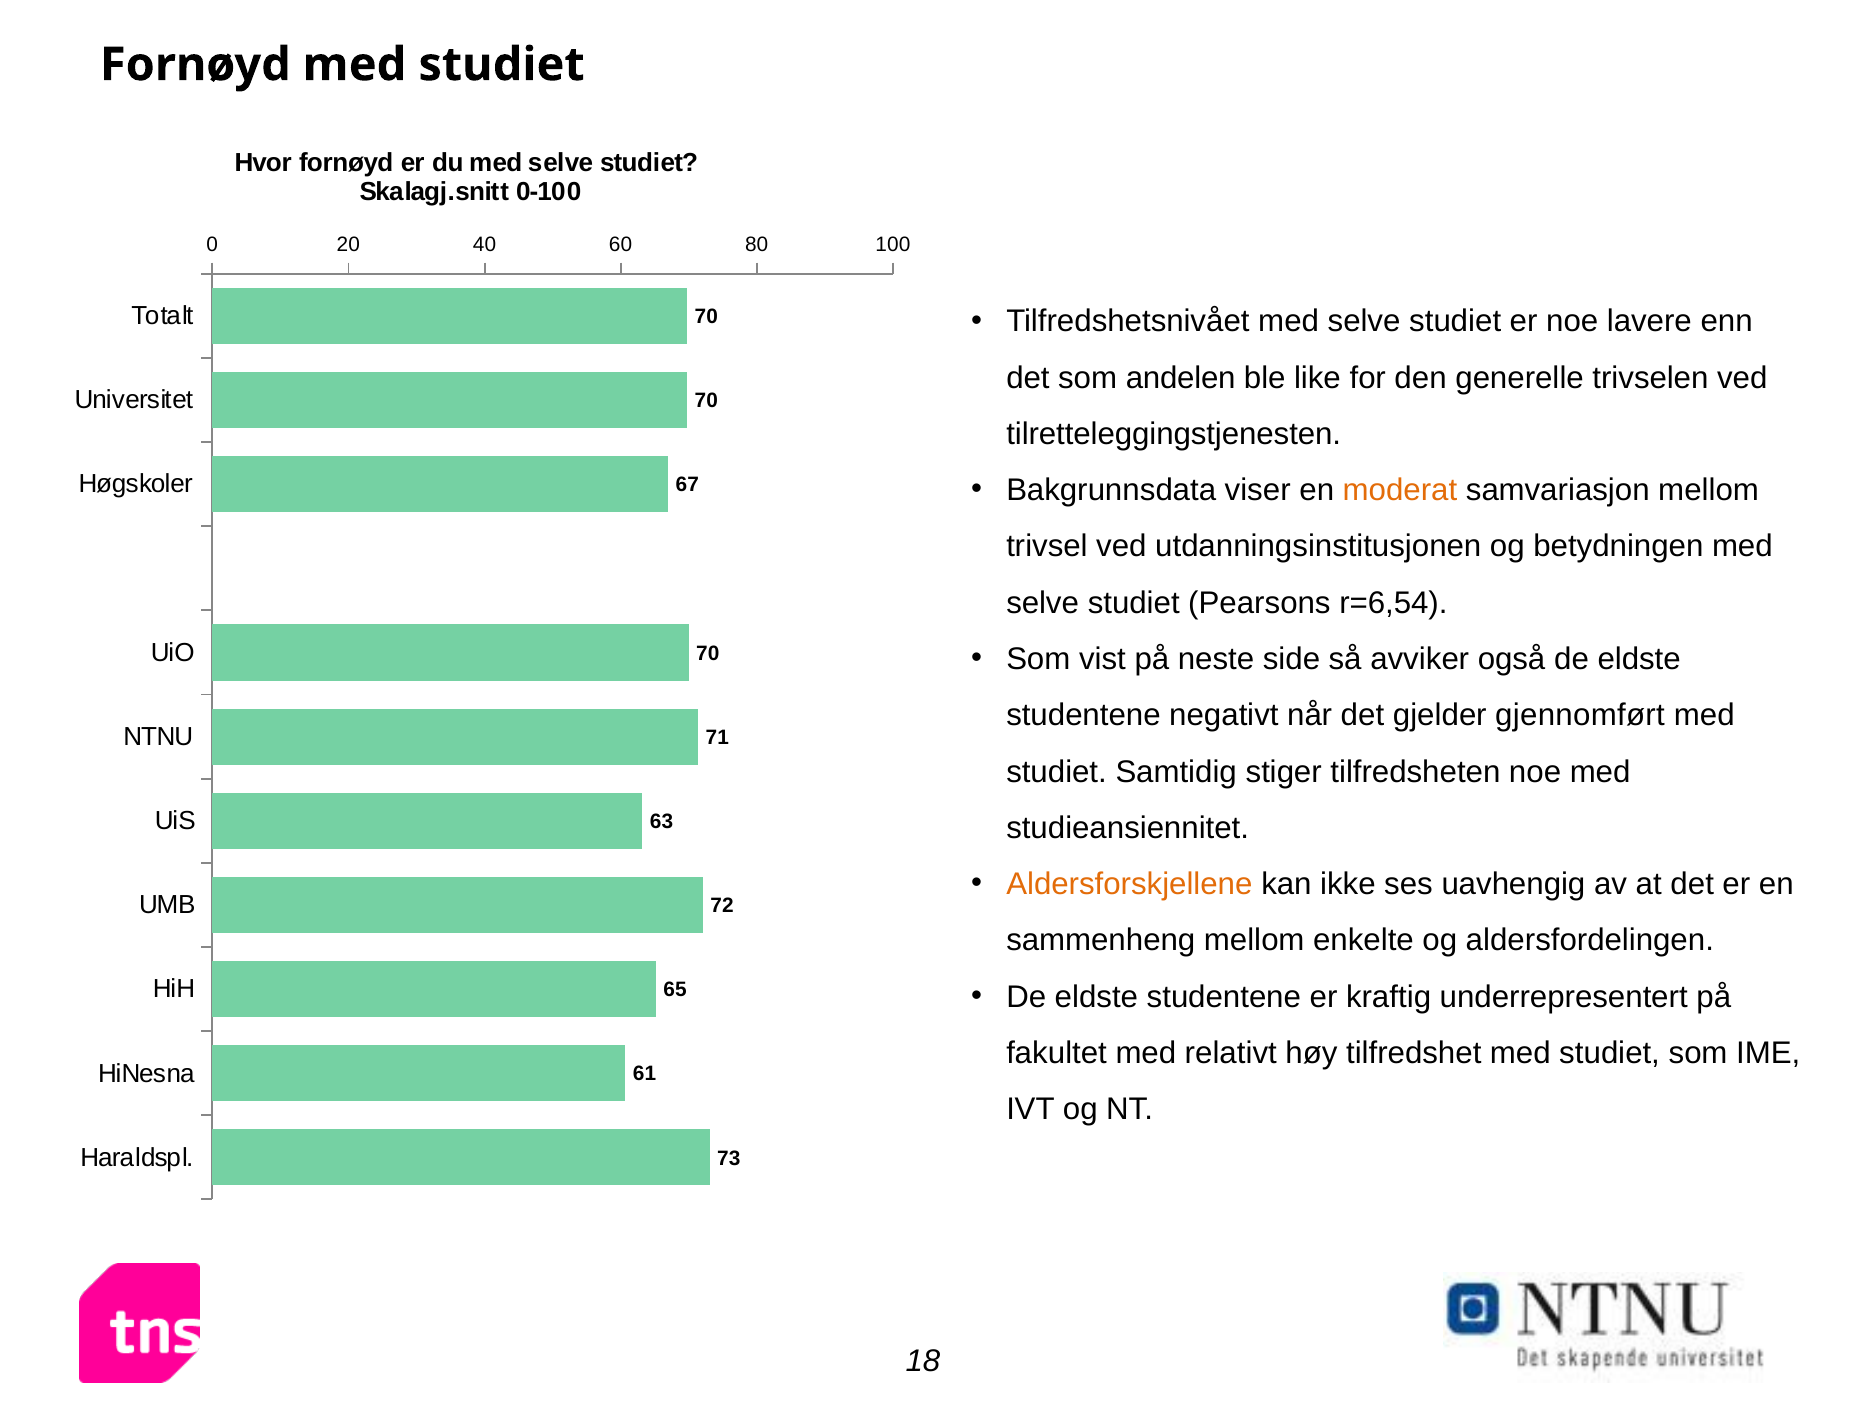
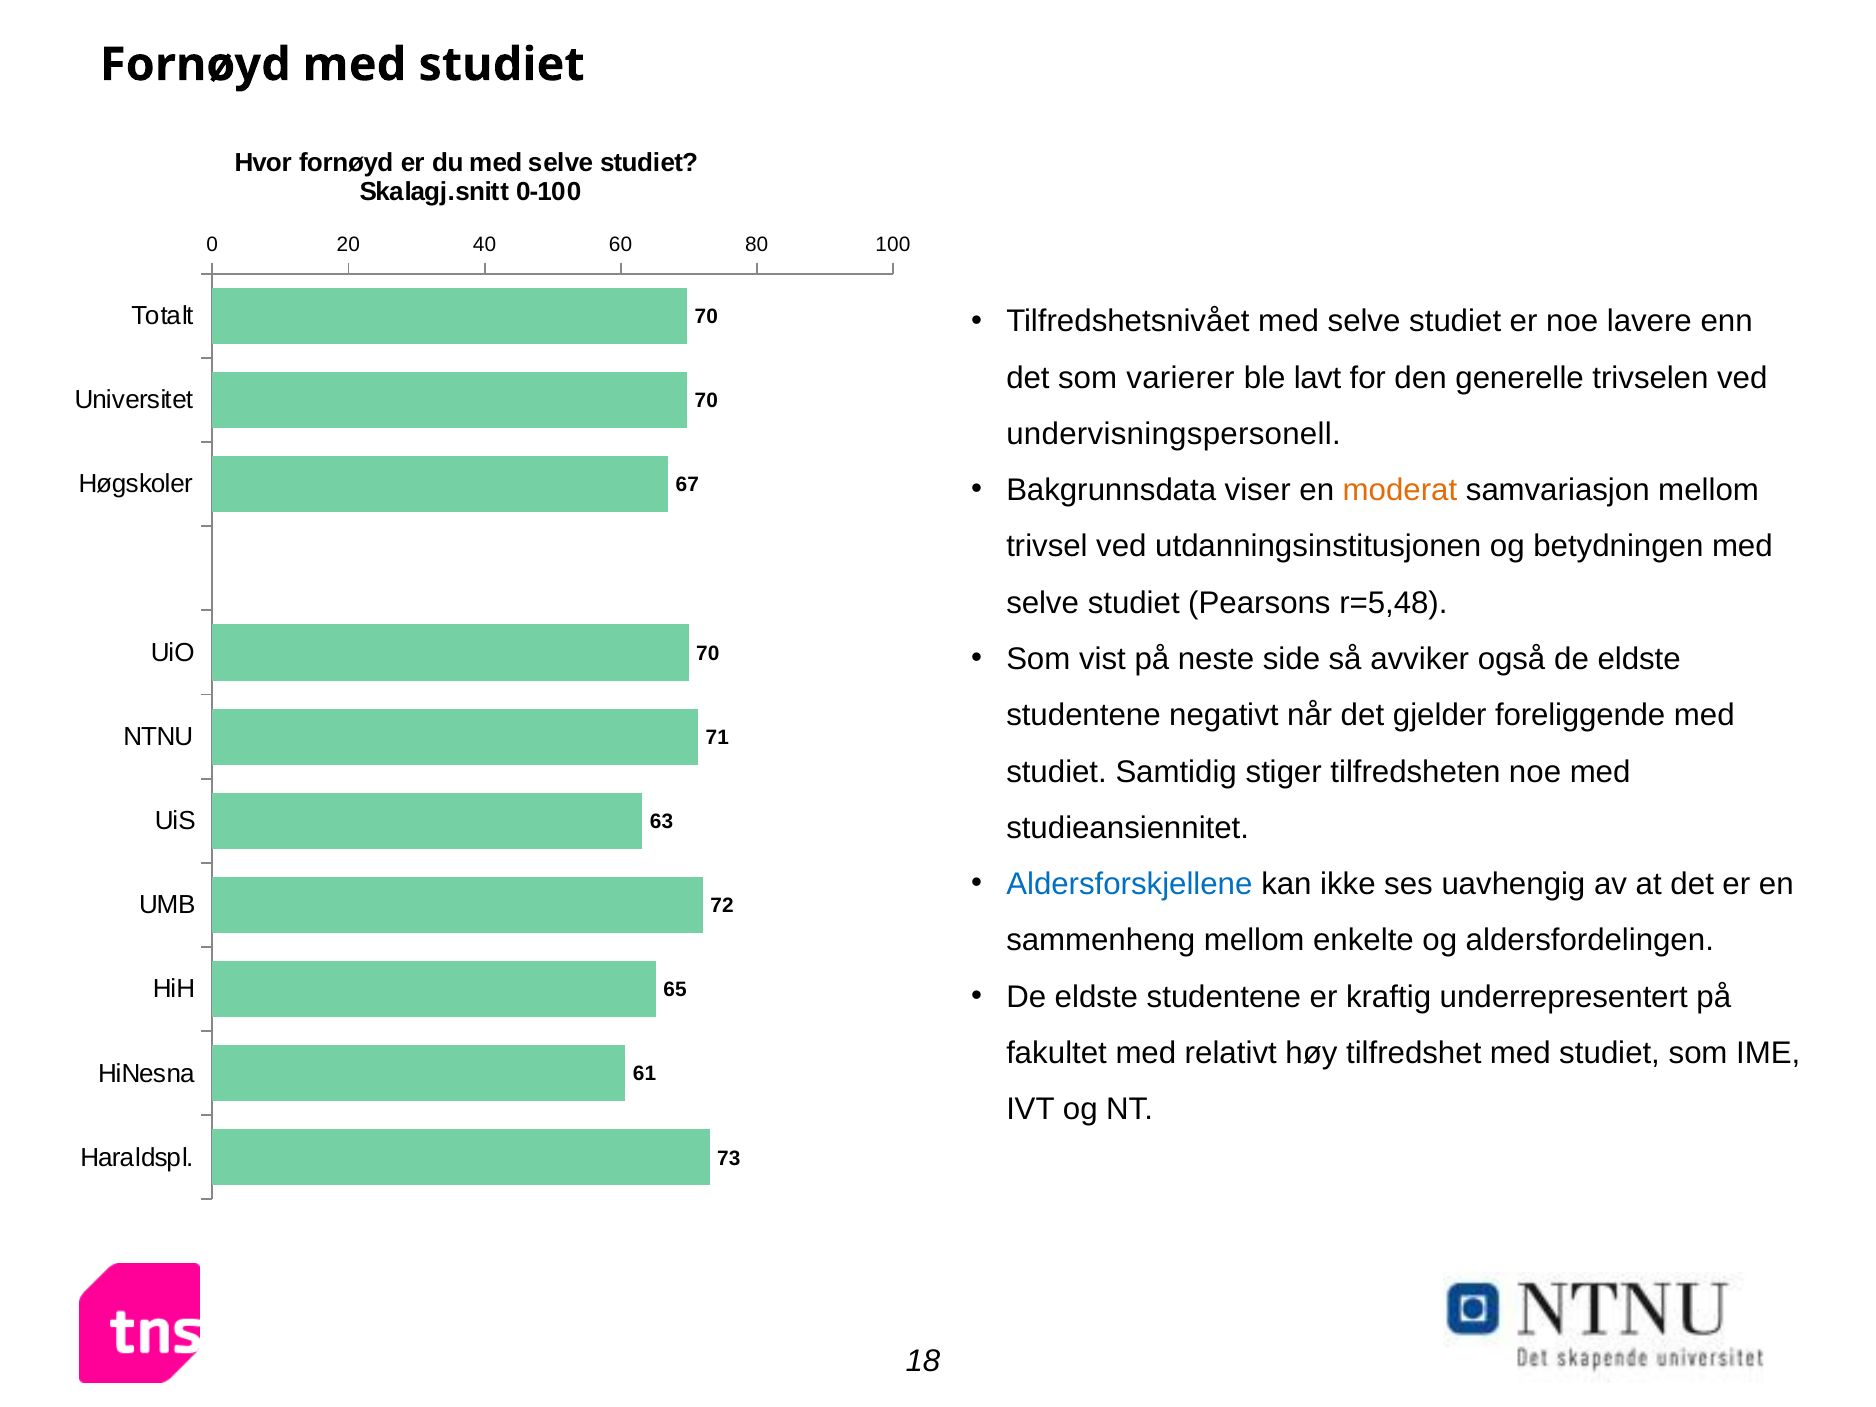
andelen: andelen -> varierer
like: like -> lavt
tilretteleggingstjenesten: tilretteleggingstjenesten -> undervisningspersonell
r=6,54: r=6,54 -> r=5,48
gjennomført: gjennomført -> foreliggende
Aldersforskjellene colour: orange -> blue
